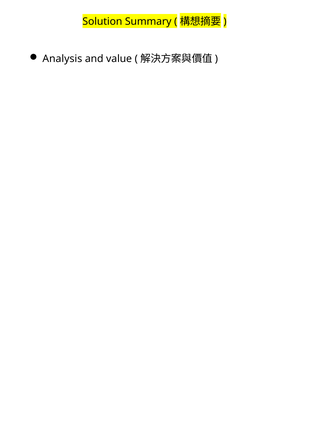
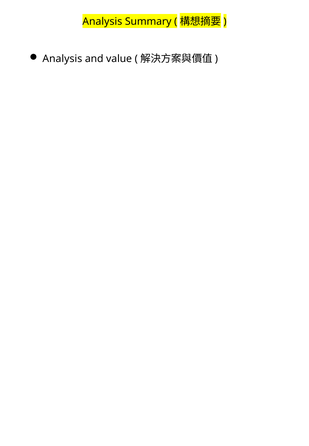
Solution at (102, 21): Solution -> Analysis
